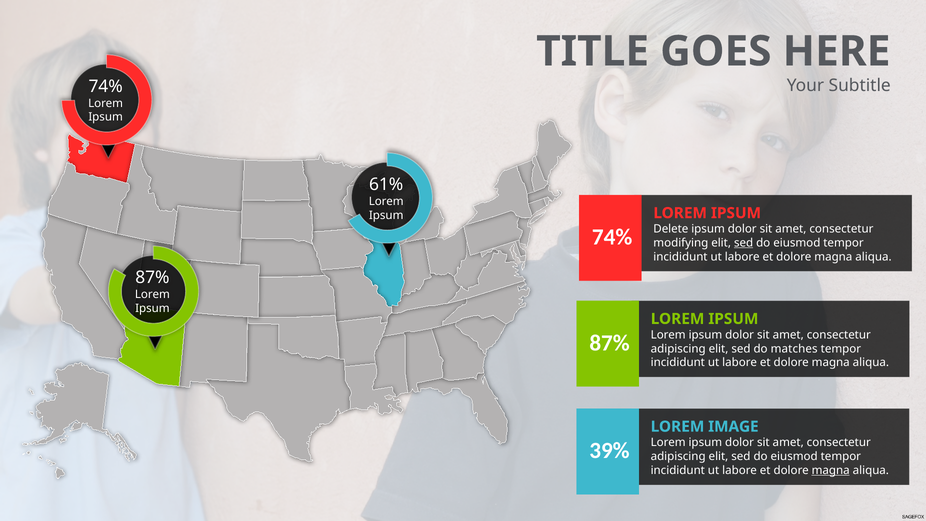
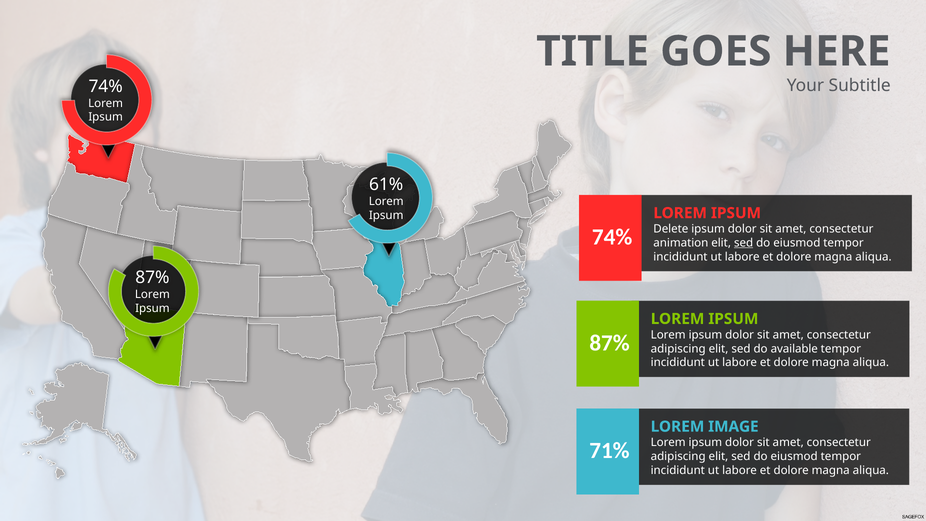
modifying: modifying -> animation
matches: matches -> available
39%: 39% -> 71%
magna at (831, 470) underline: present -> none
